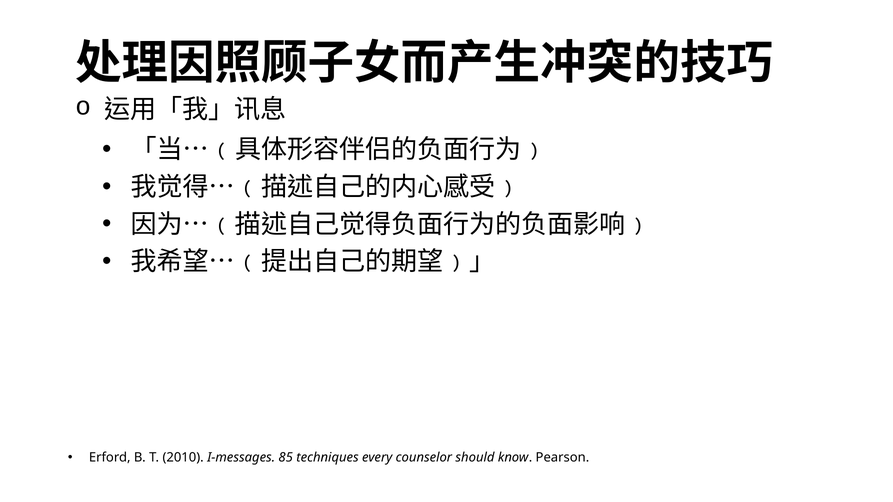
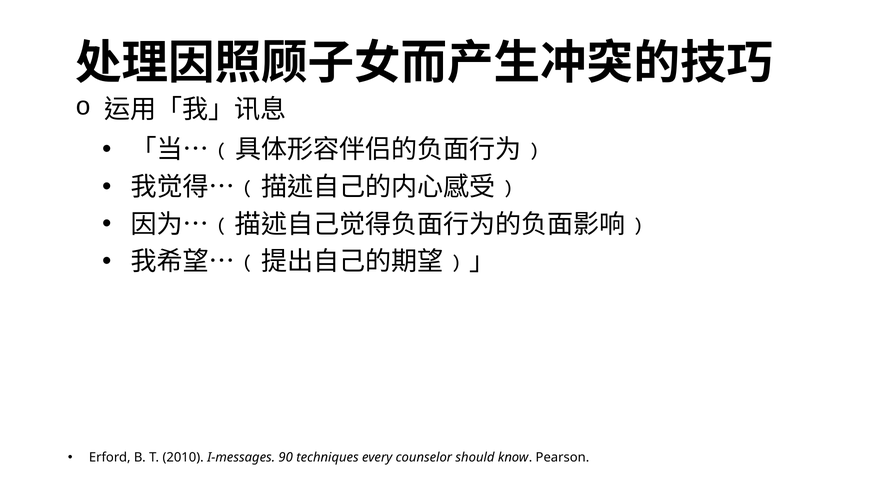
85: 85 -> 90
